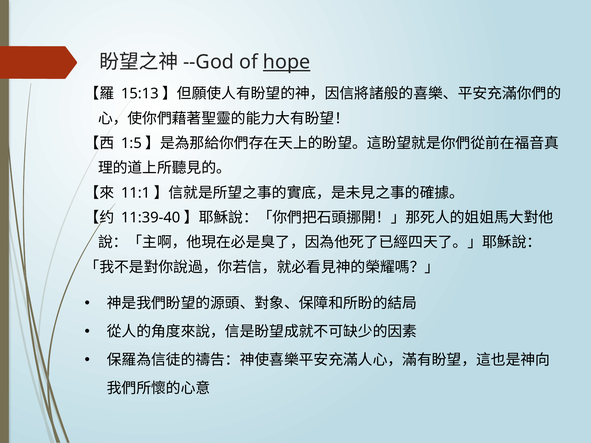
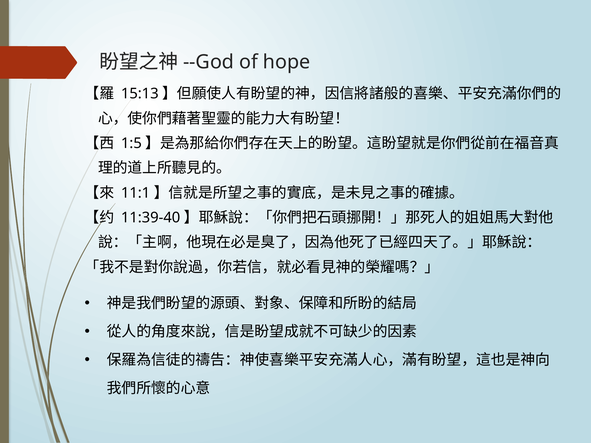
hope underline: present -> none
